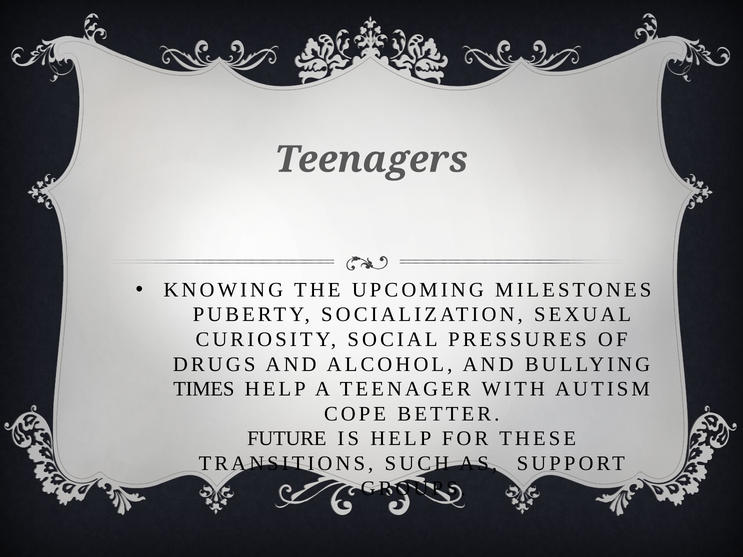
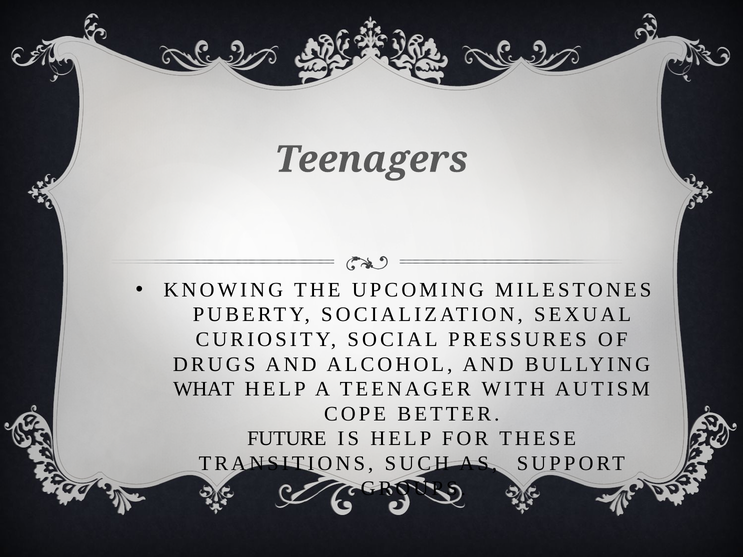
TIMES: TIMES -> WHAT
